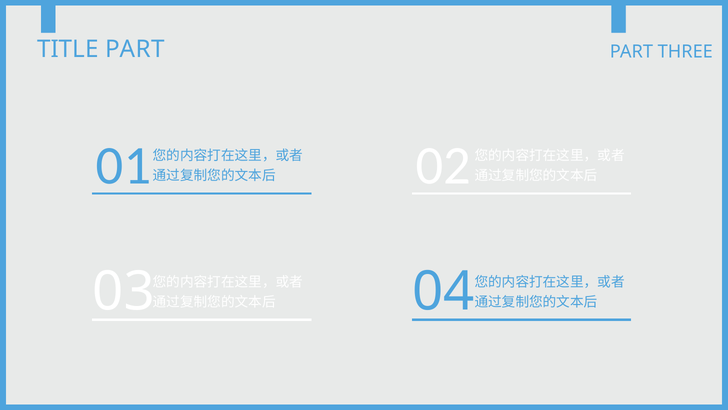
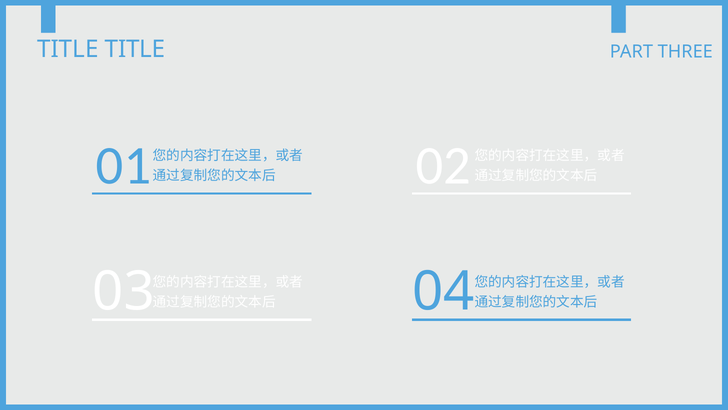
TITLE PART: PART -> TITLE
